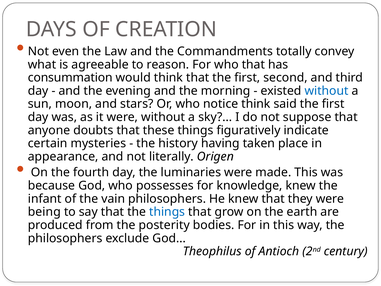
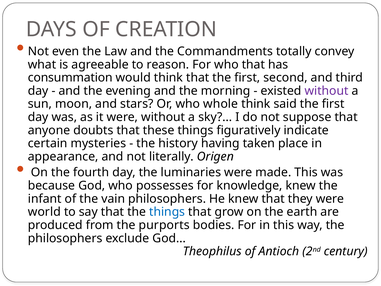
without at (327, 91) colour: blue -> purple
notice: notice -> whole
being: being -> world
posterity: posterity -> purports
